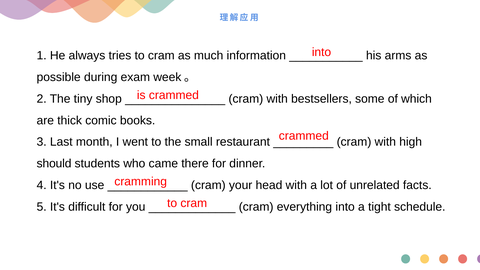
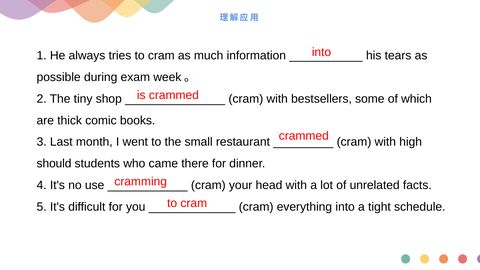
arms: arms -> tears
